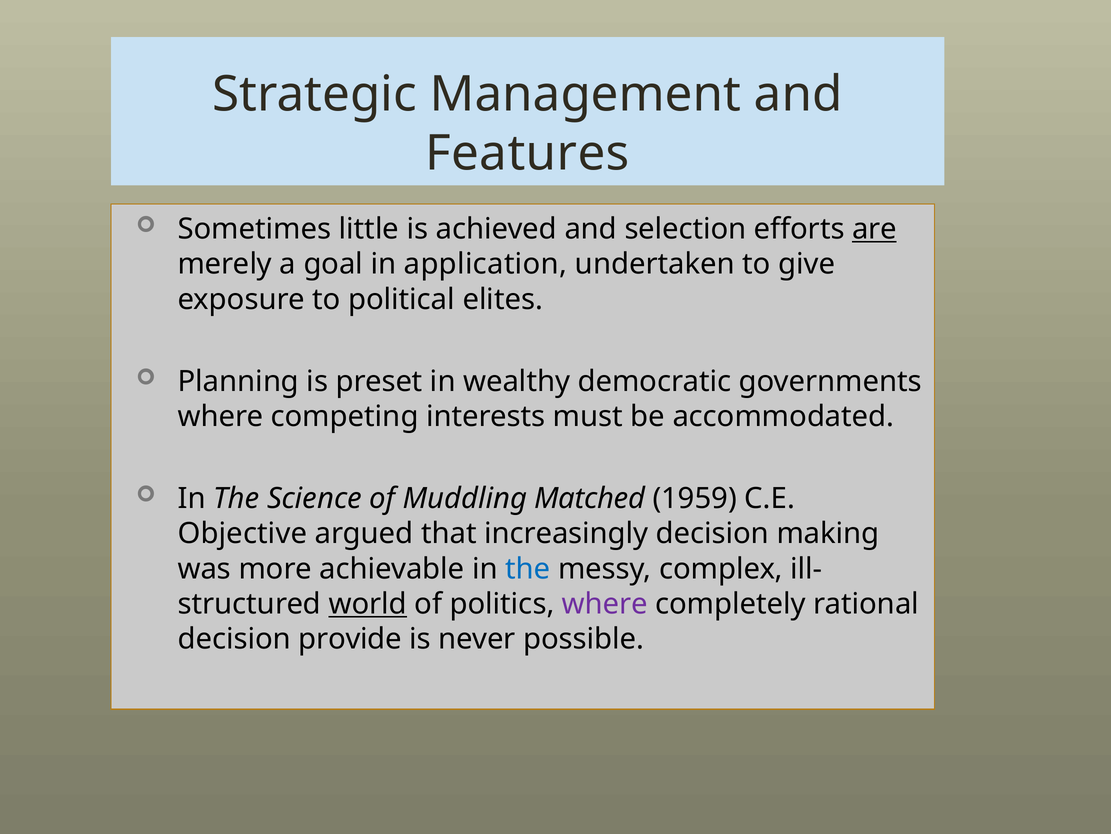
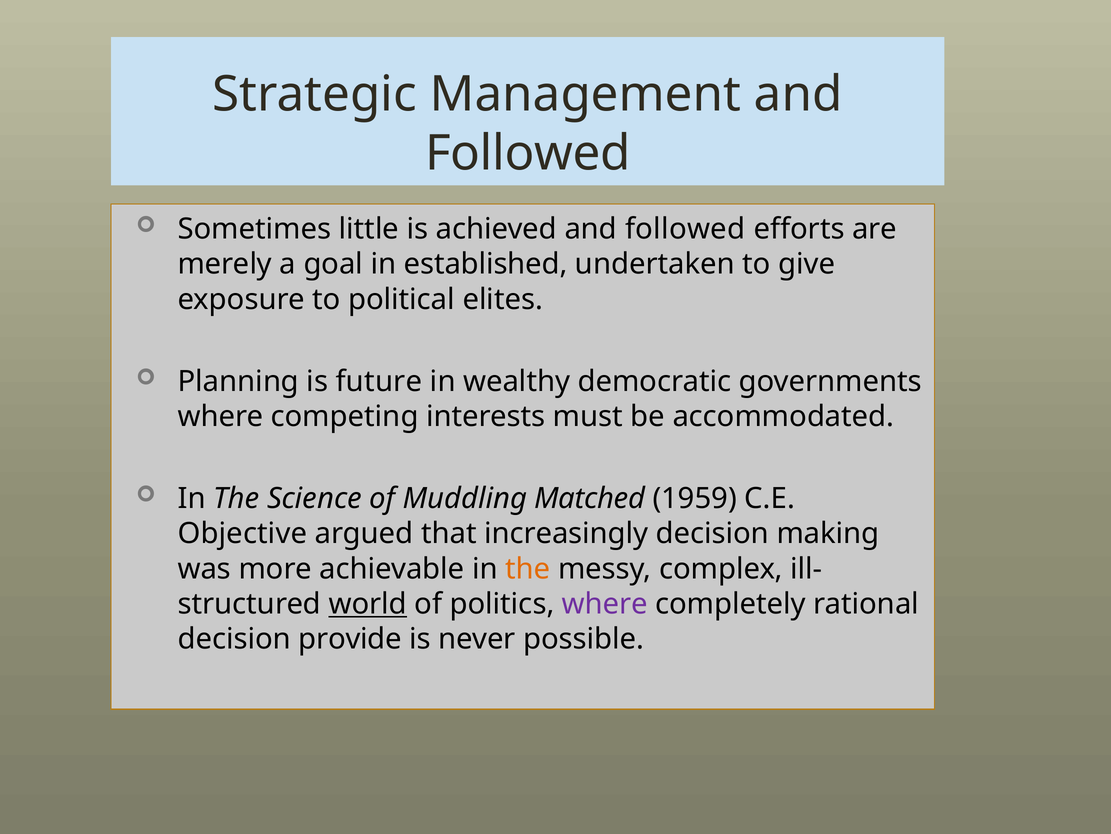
Features at (527, 153): Features -> Followed
achieved and selection: selection -> followed
are underline: present -> none
application: application -> established
preset: preset -> future
the at (528, 568) colour: blue -> orange
